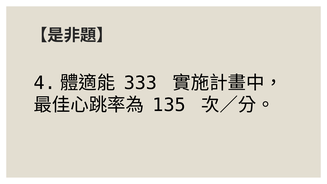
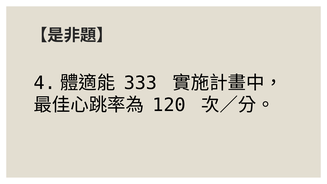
135: 135 -> 120
